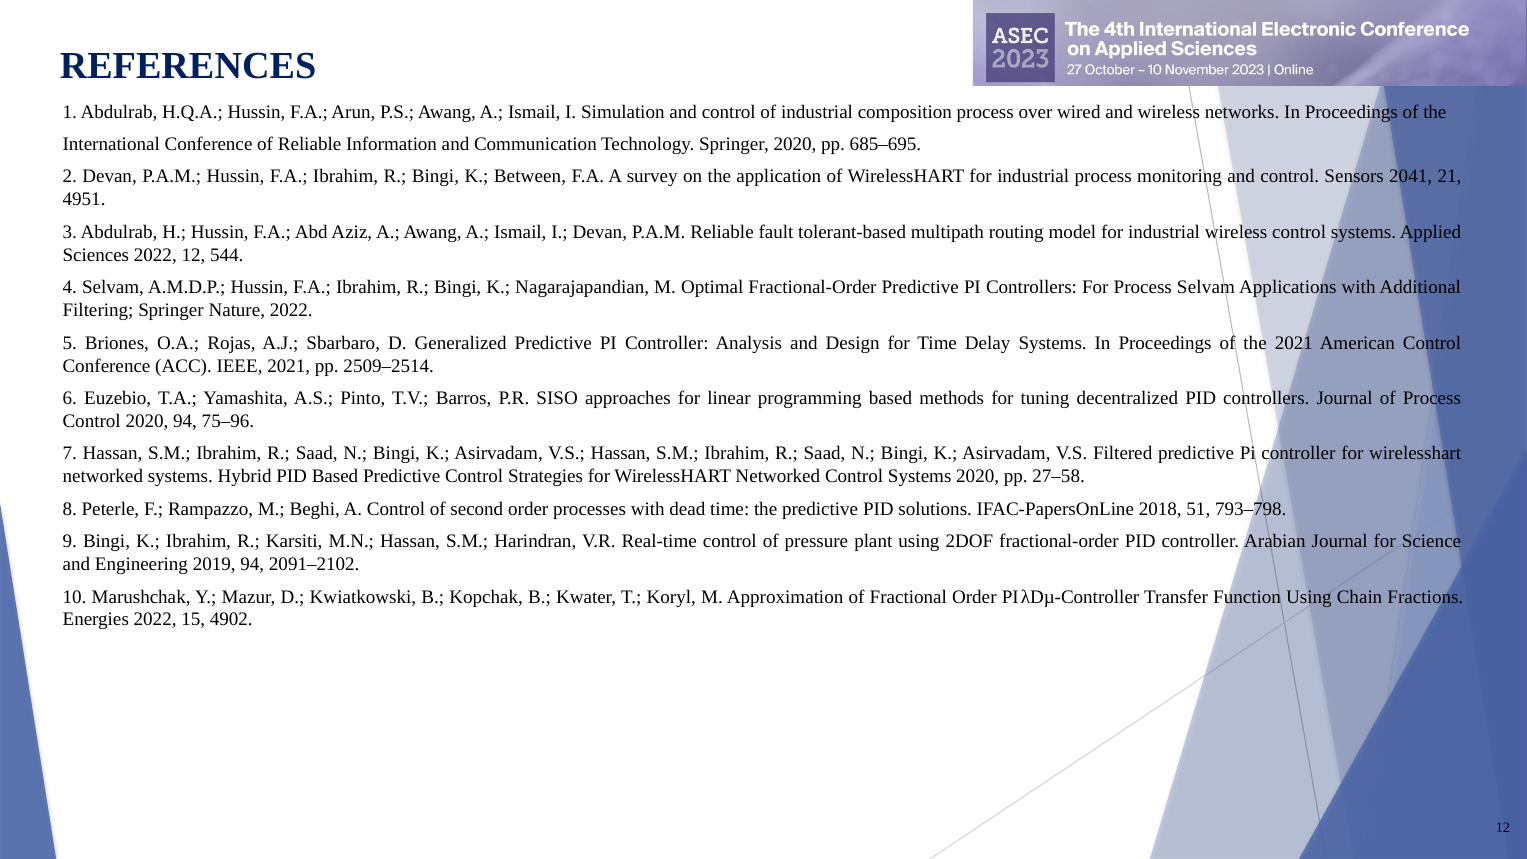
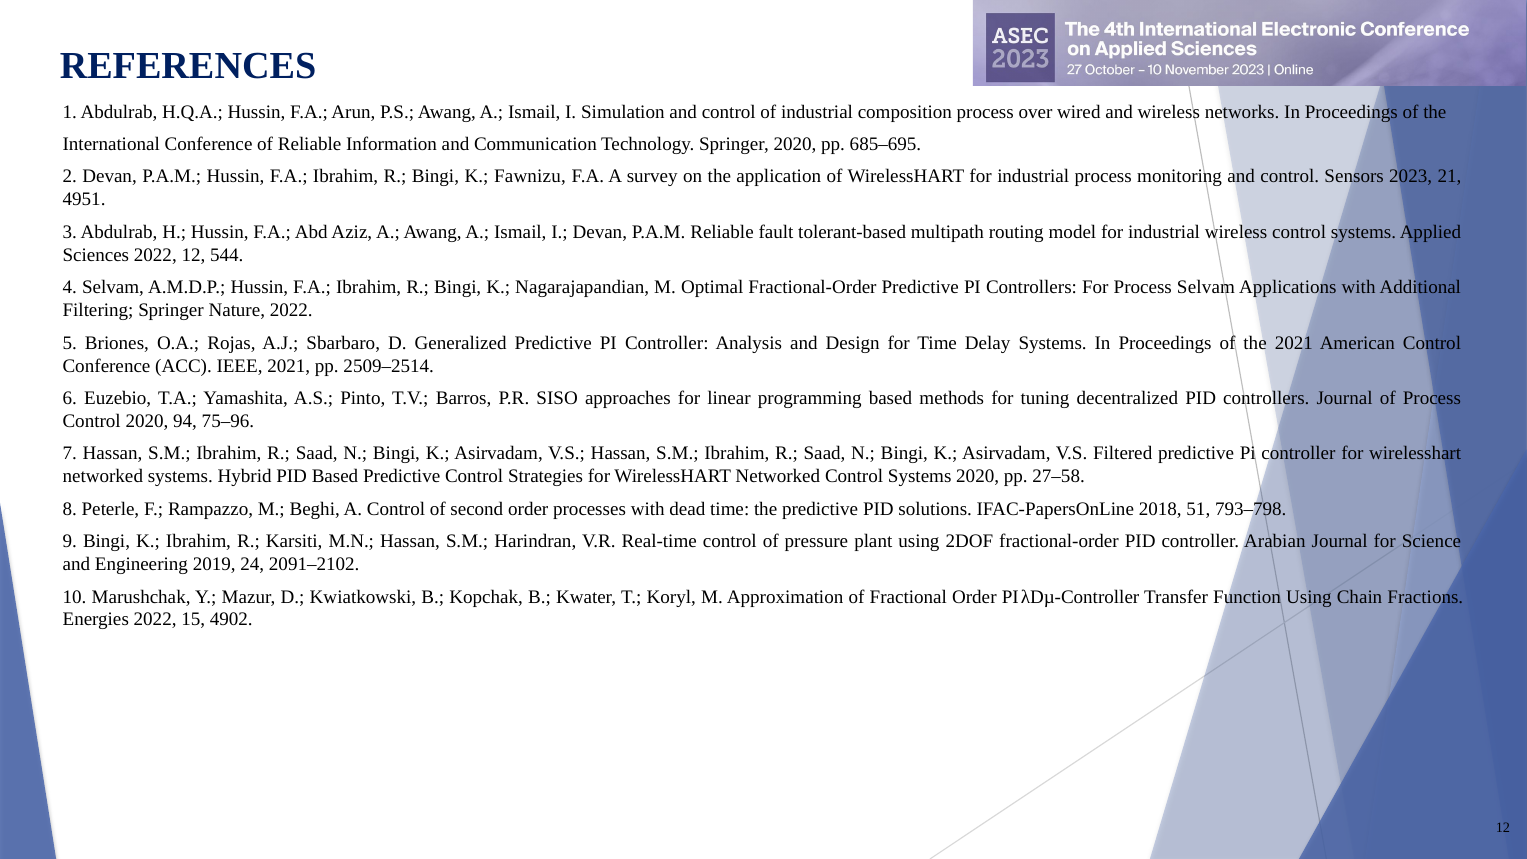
Between: Between -> Fawnizu
2041: 2041 -> 2023
2019 94: 94 -> 24
